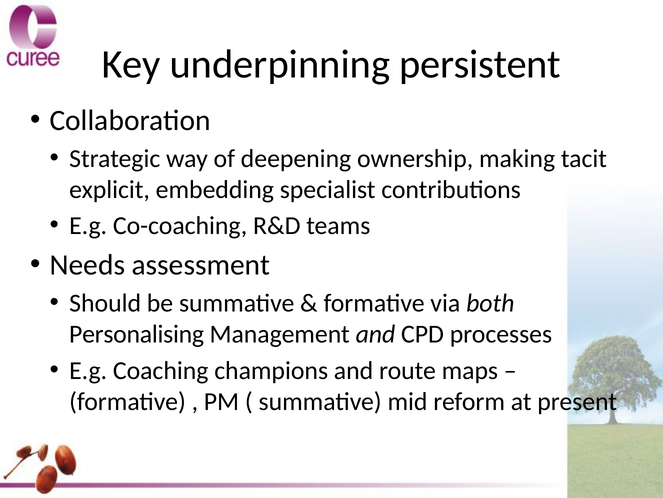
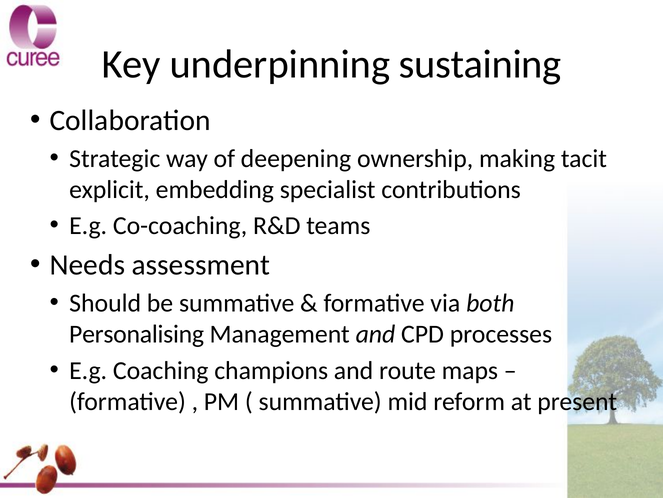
persistent: persistent -> sustaining
